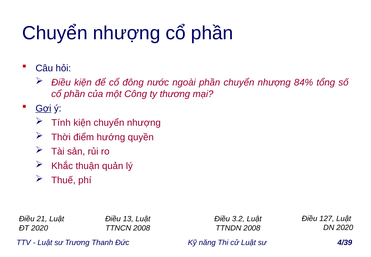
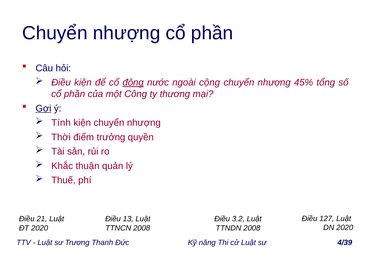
đông underline: none -> present
ngoài phần: phần -> cộng
84%: 84% -> 45%
hướng: hướng -> trưởng
